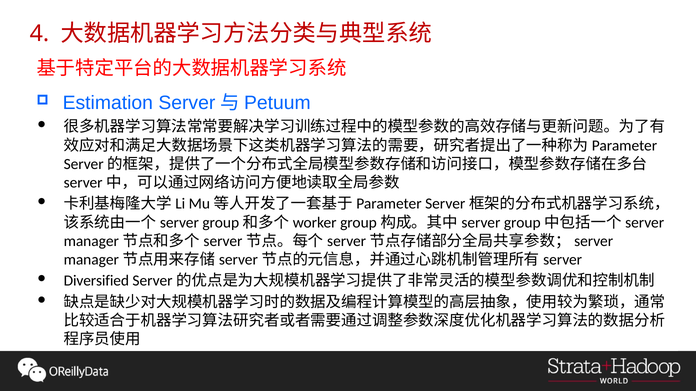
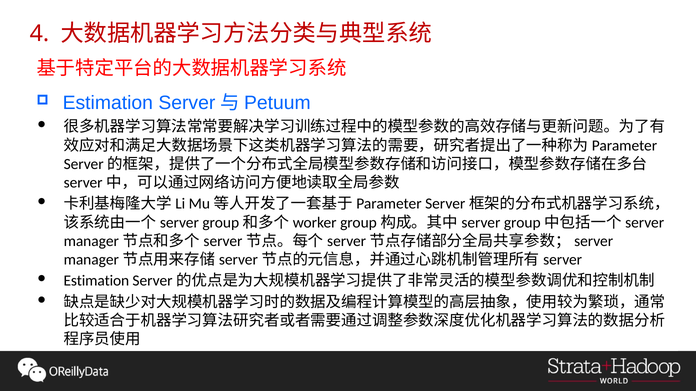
Diversified at (96, 281): Diversified -> Estimation
